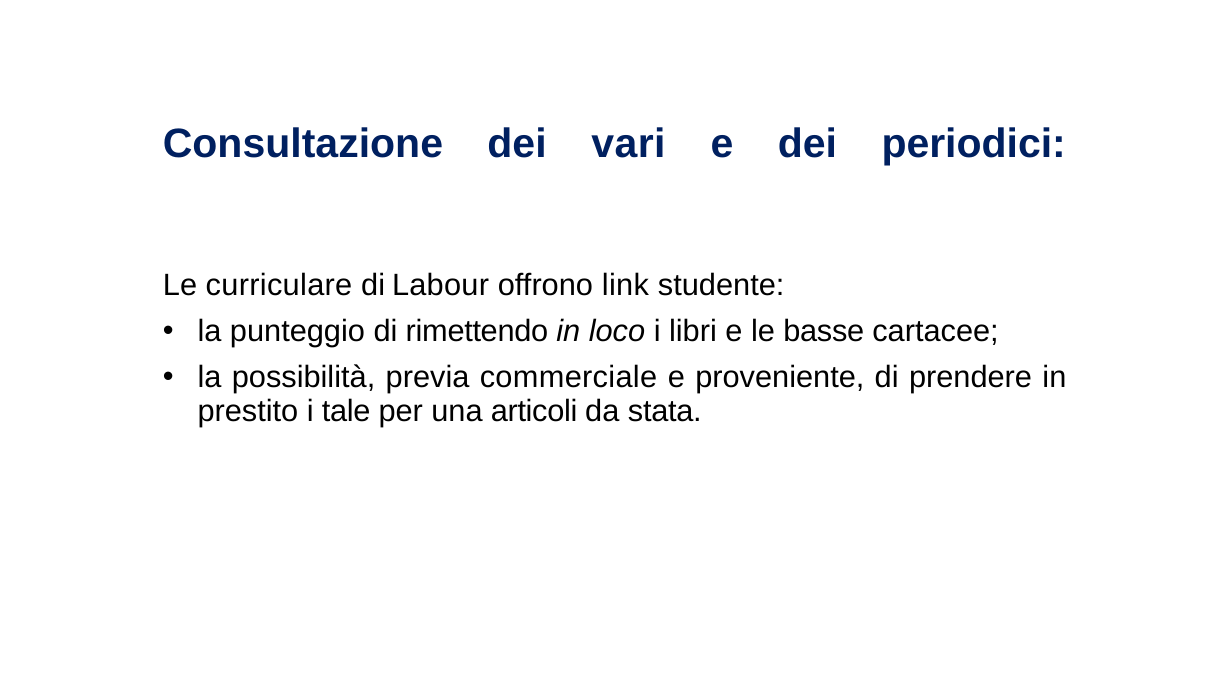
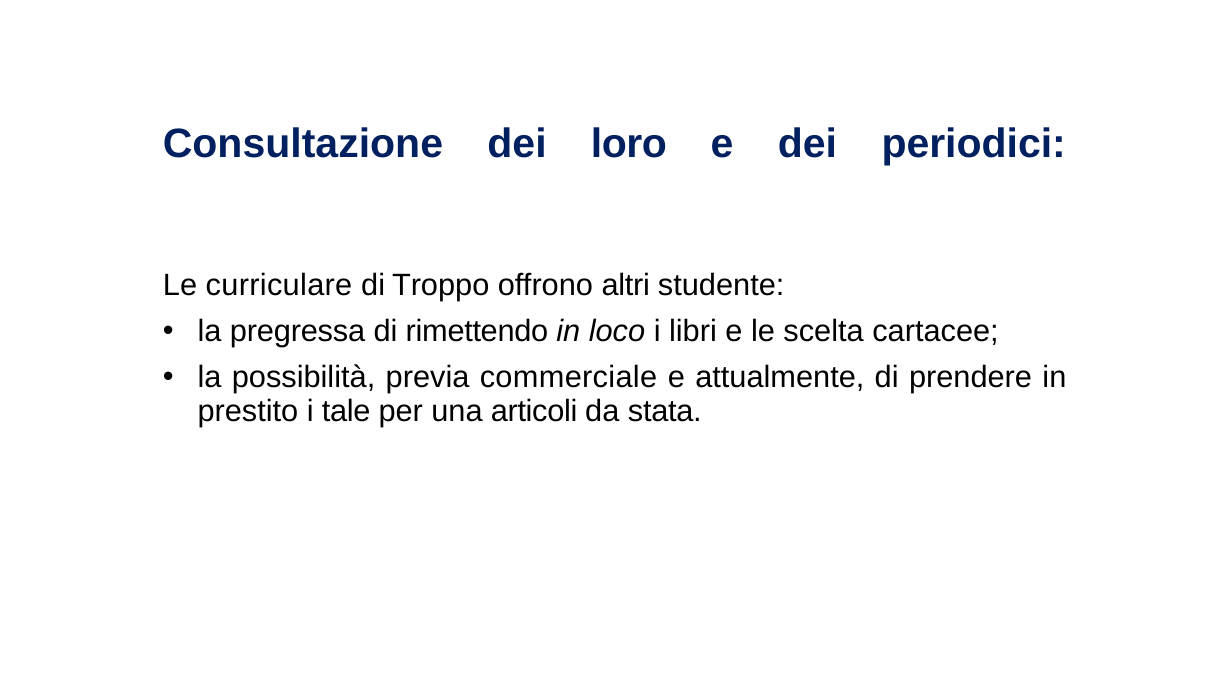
vari: vari -> loro
Labour: Labour -> Troppo
link: link -> altri
punteggio: punteggio -> pregressa
basse: basse -> scelta
proveniente: proveniente -> attualmente
